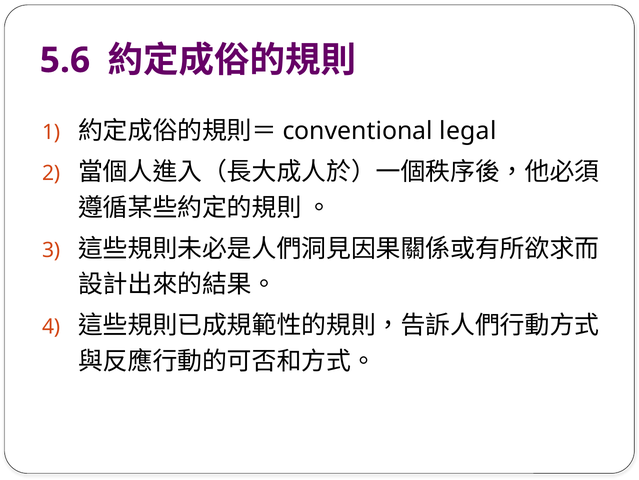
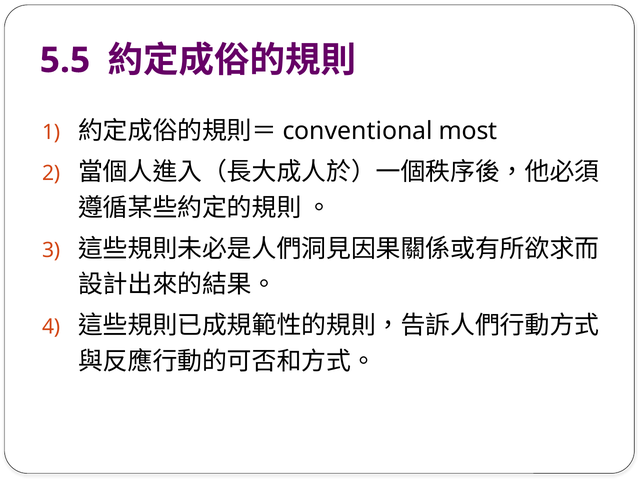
5.6: 5.6 -> 5.5
legal: legal -> most
